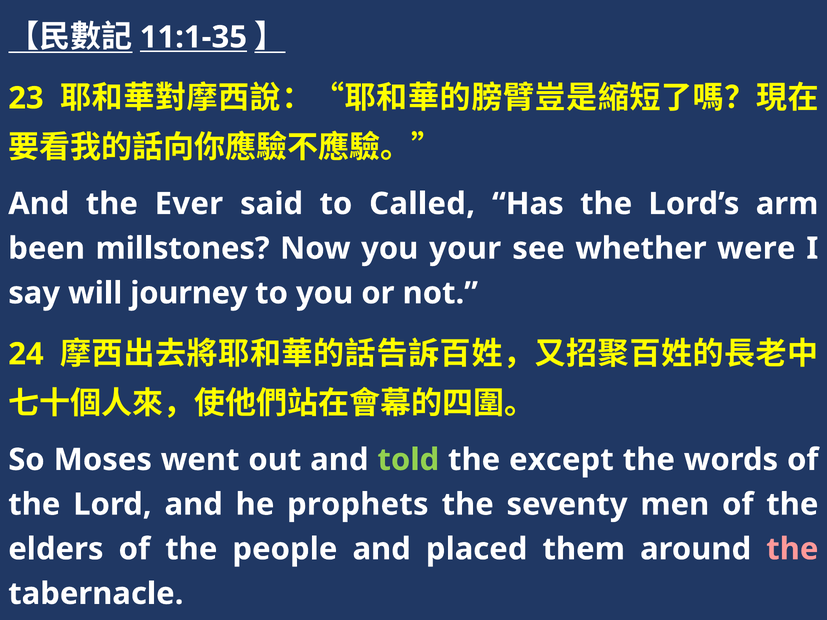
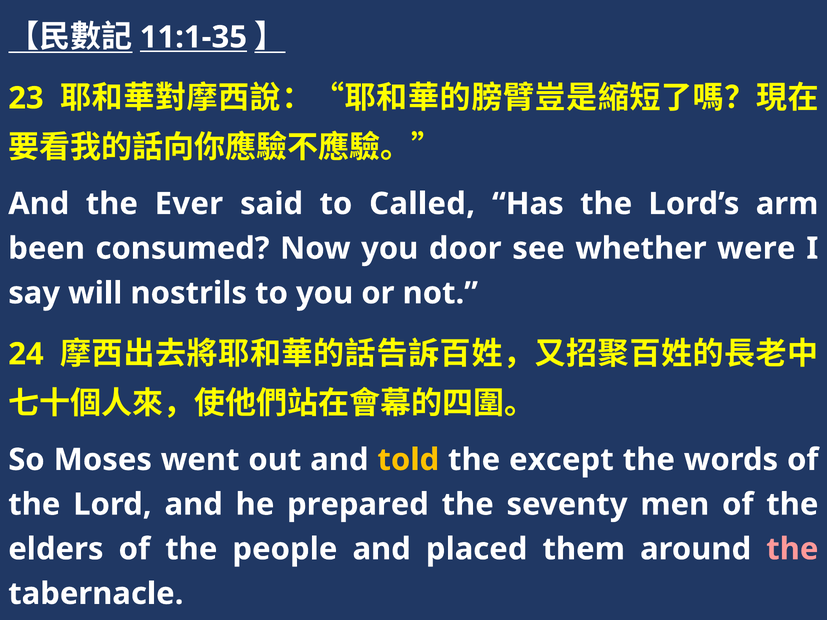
millstones: millstones -> consumed
your: your -> door
journey: journey -> nostrils
told colour: light green -> yellow
prophets: prophets -> prepared
